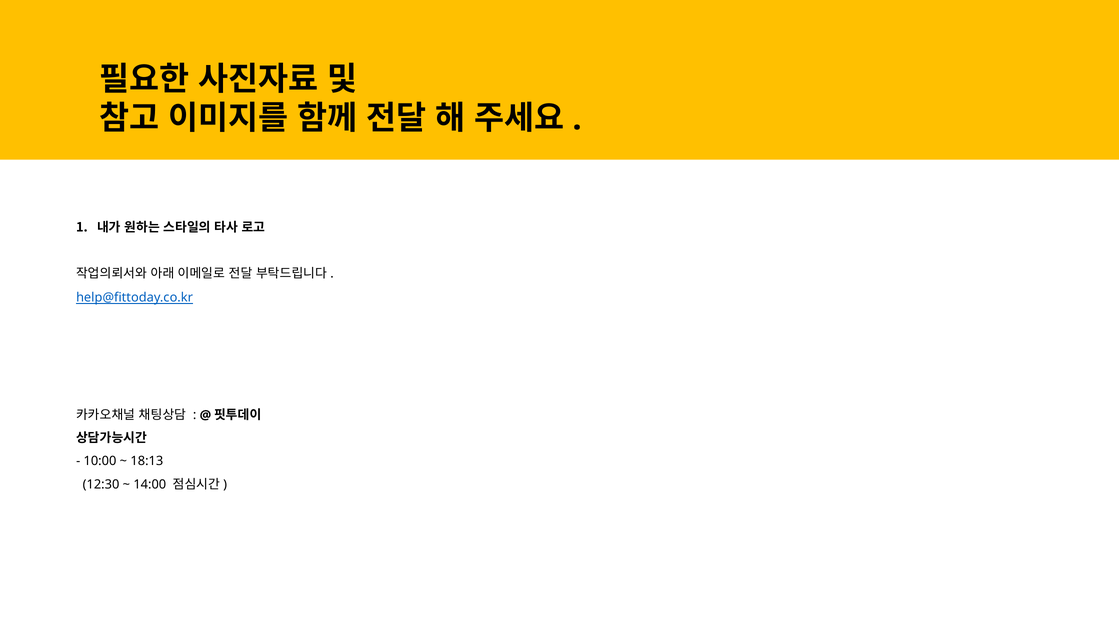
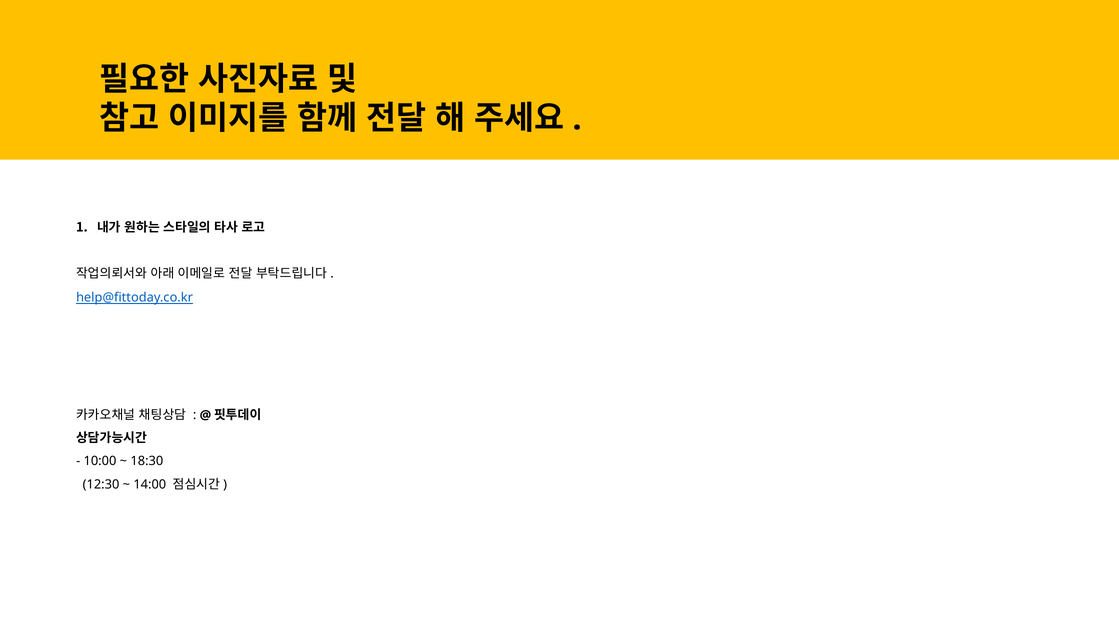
18:13: 18:13 -> 18:30
